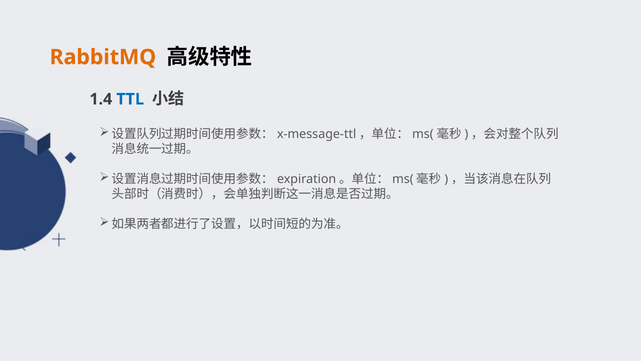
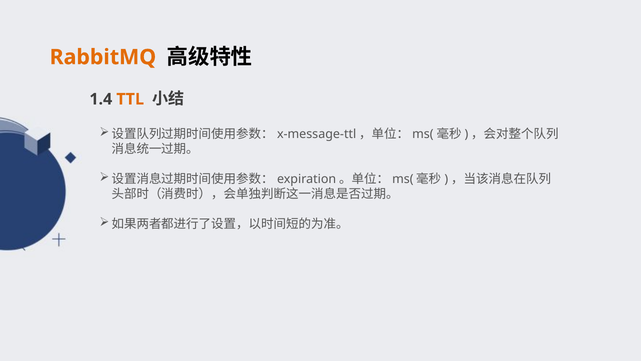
TTL colour: blue -> orange
